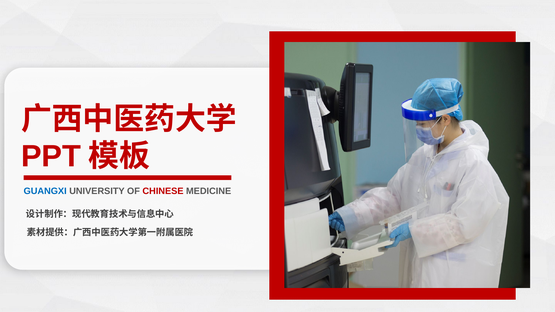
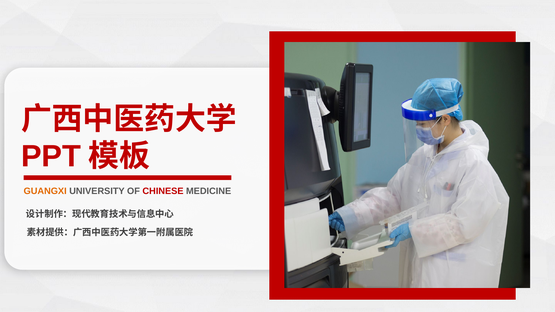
GUANGXI colour: blue -> orange
